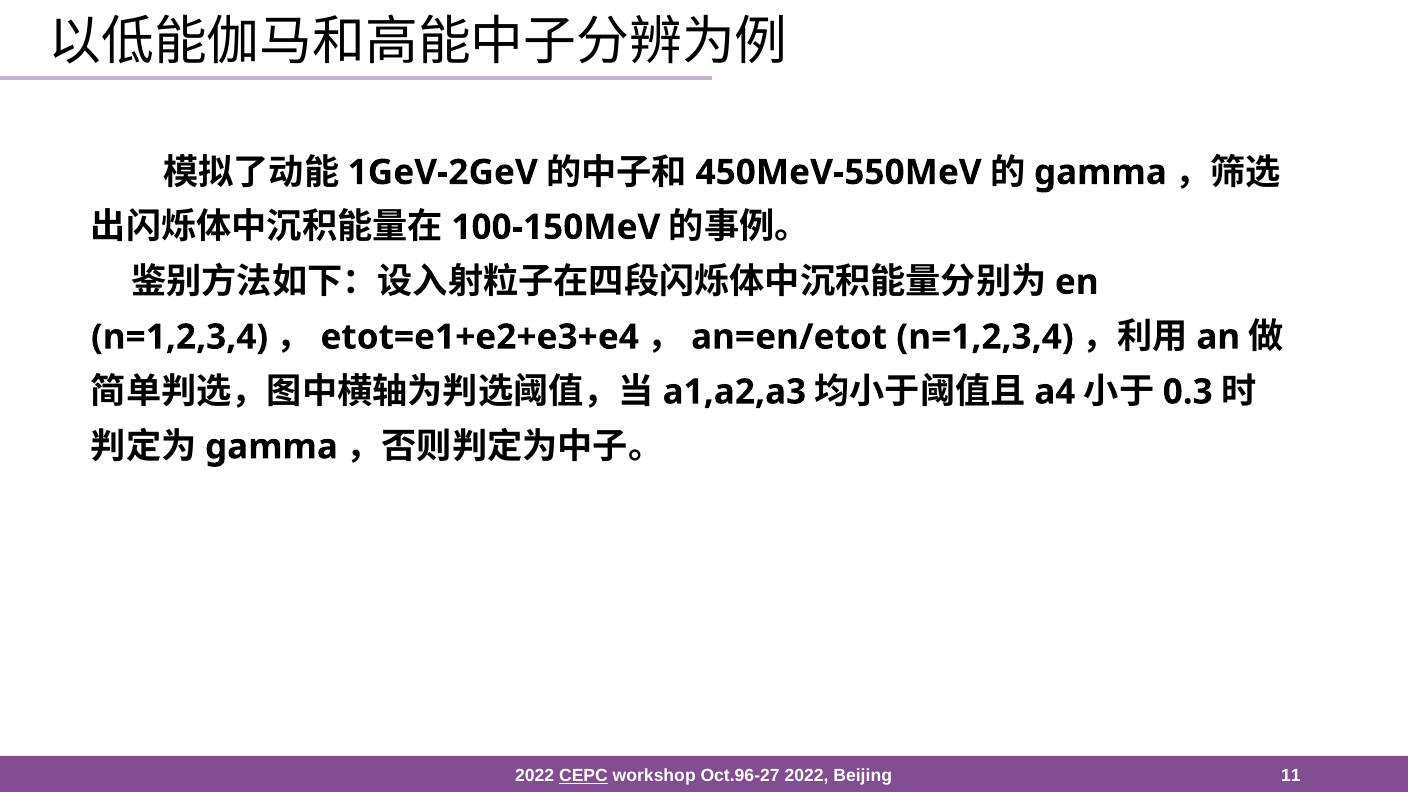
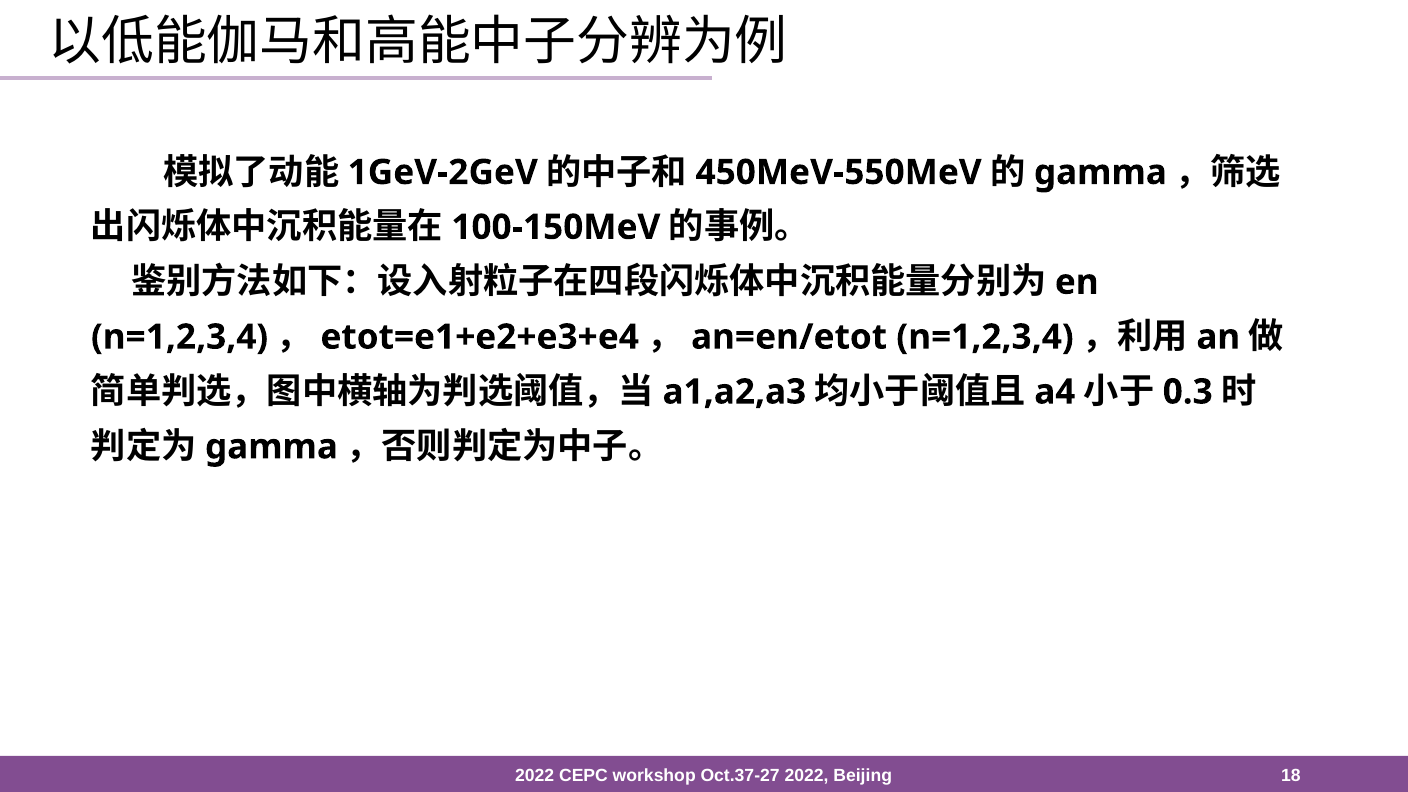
CEPC underline: present -> none
Oct.96-27: Oct.96-27 -> Oct.37-27
11: 11 -> 18
